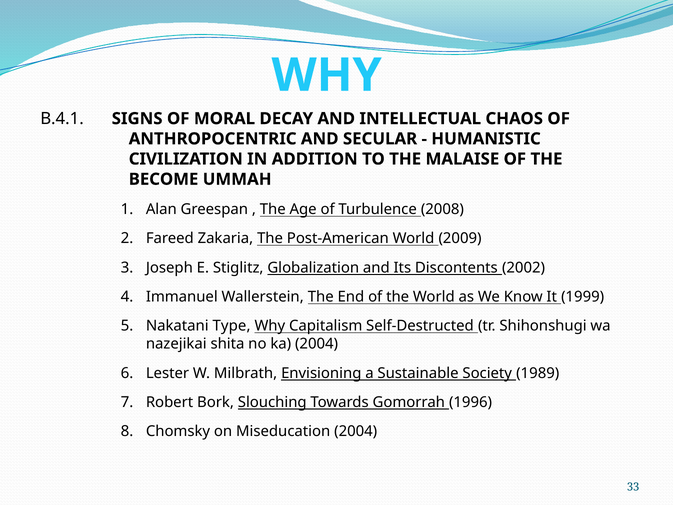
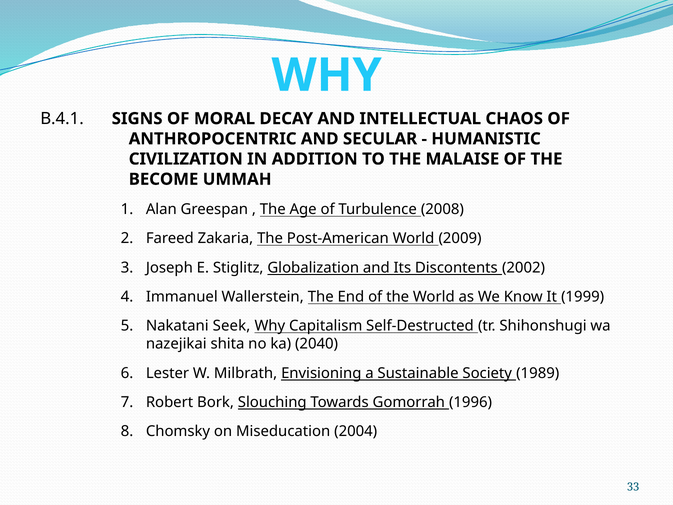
Type: Type -> Seek
ka 2004: 2004 -> 2040
